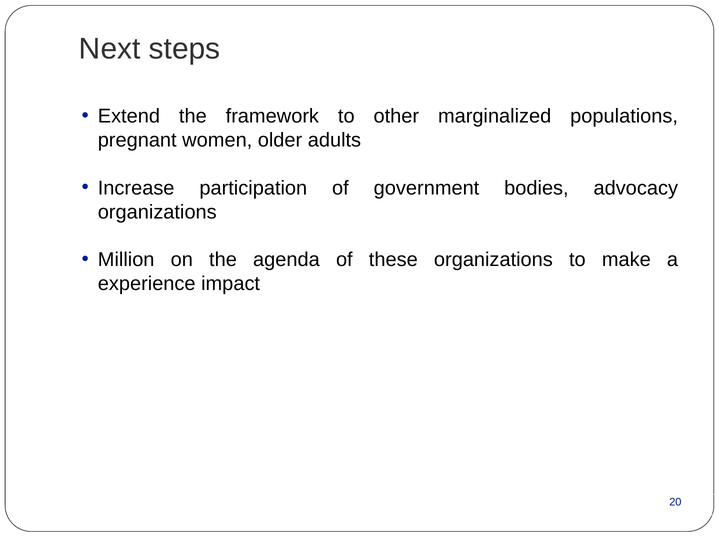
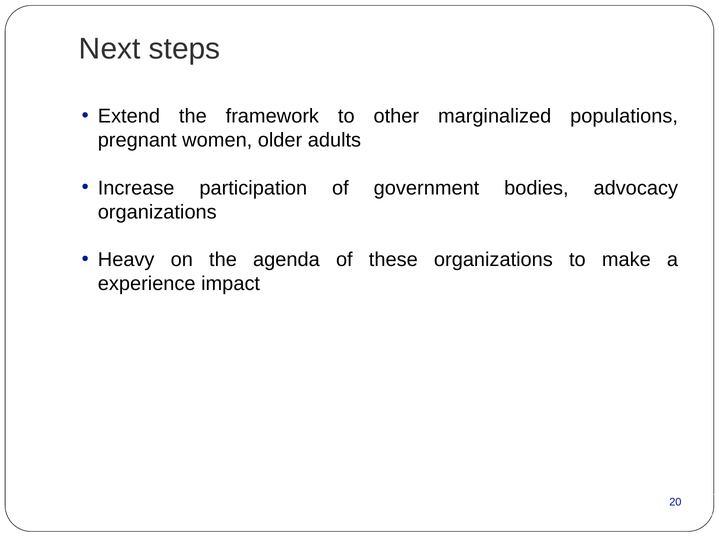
Million: Million -> Heavy
